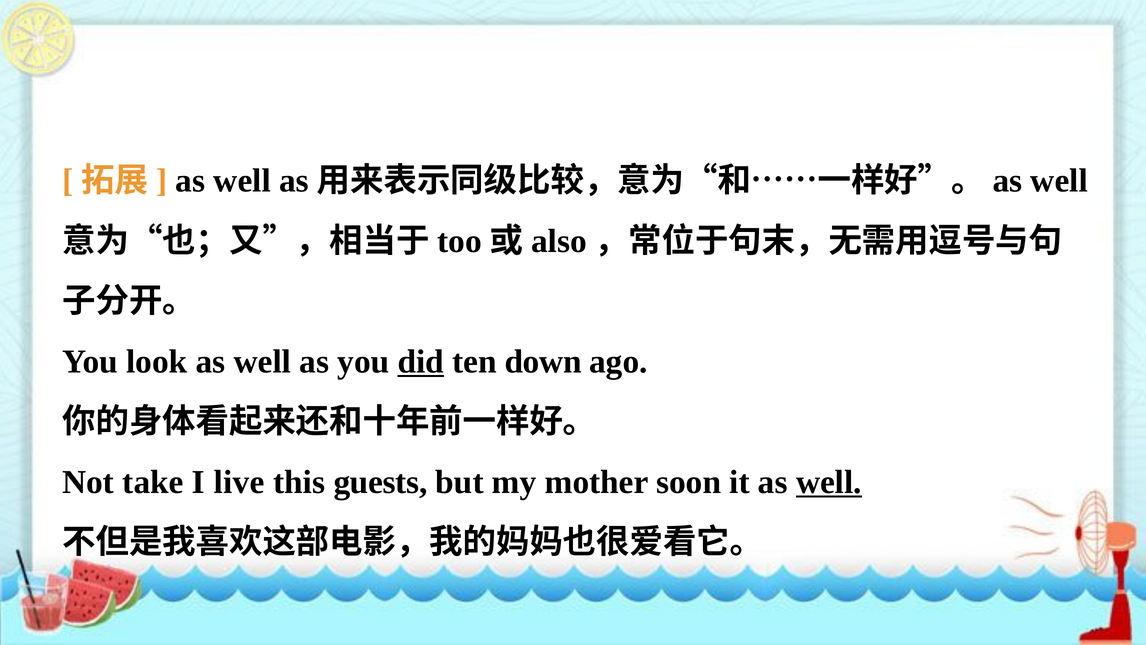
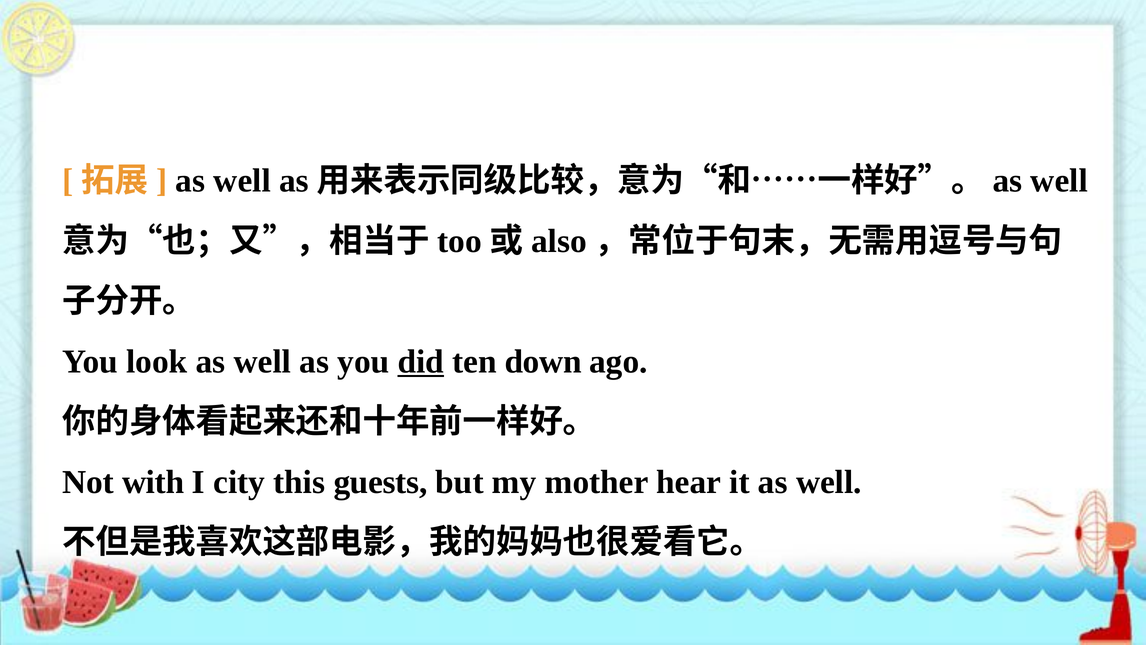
take: take -> with
live: live -> city
soon: soon -> hear
well at (829, 482) underline: present -> none
